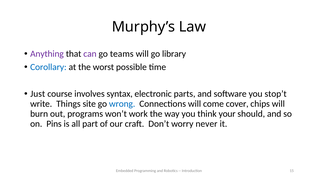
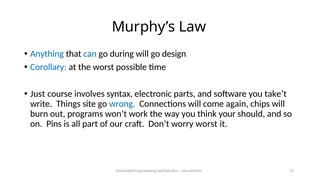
Anything colour: purple -> blue
can colour: purple -> blue
teams: teams -> during
library: library -> design
stop’t: stop’t -> take’t
cover: cover -> again
worry never: never -> worst
